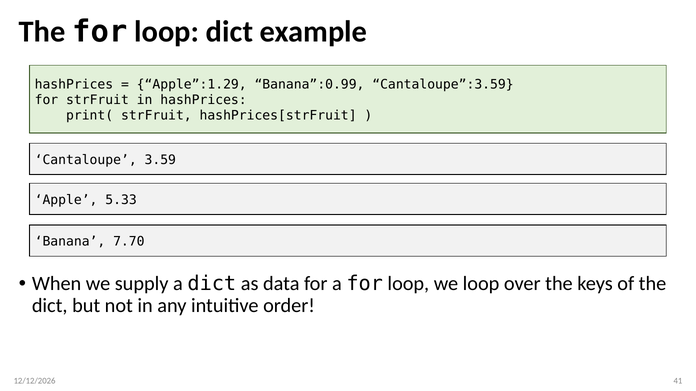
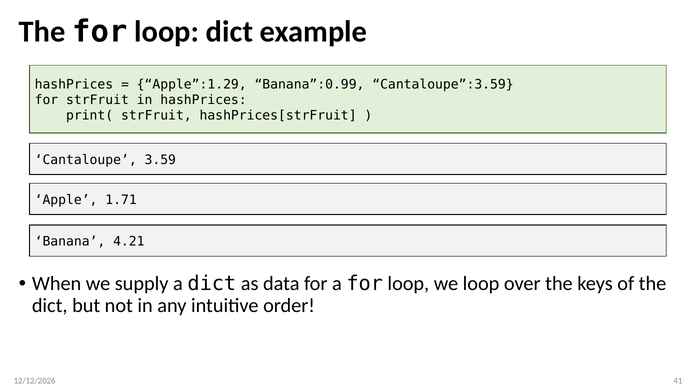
5.33: 5.33 -> 1.71
7.70: 7.70 -> 4.21
